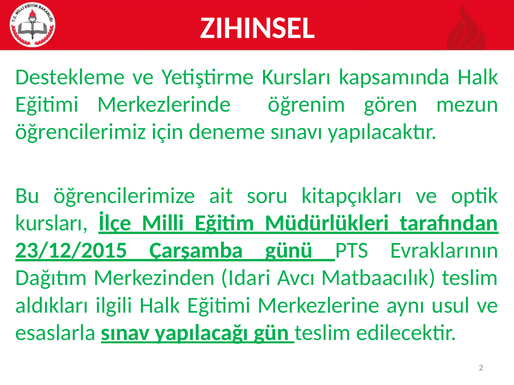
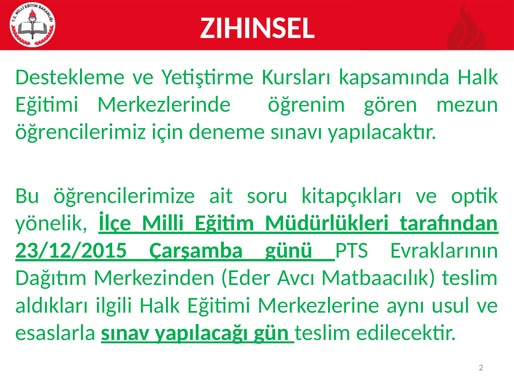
kursları at (52, 223): kursları -> yönelik
Idari: Idari -> Eder
